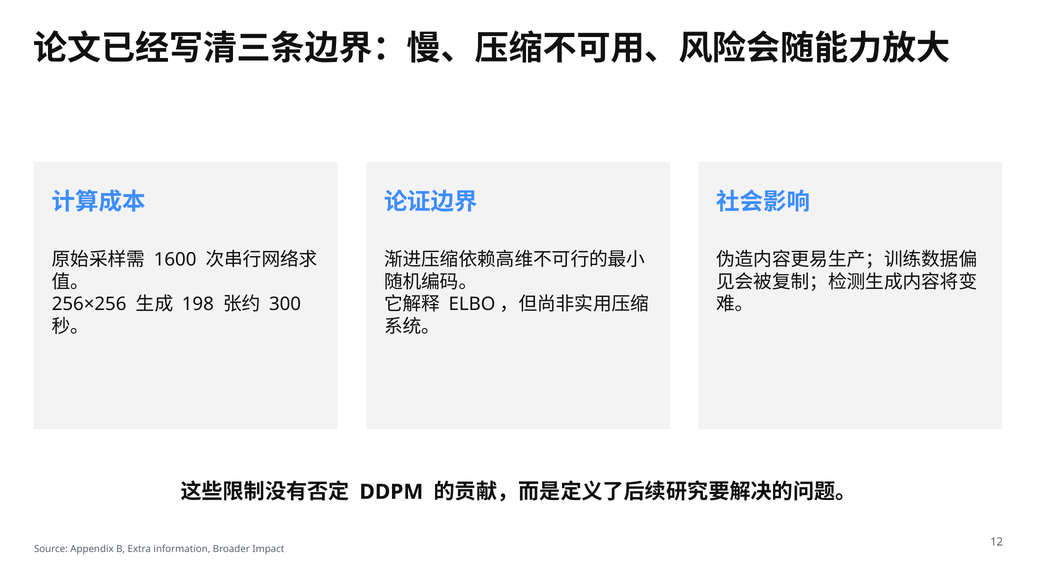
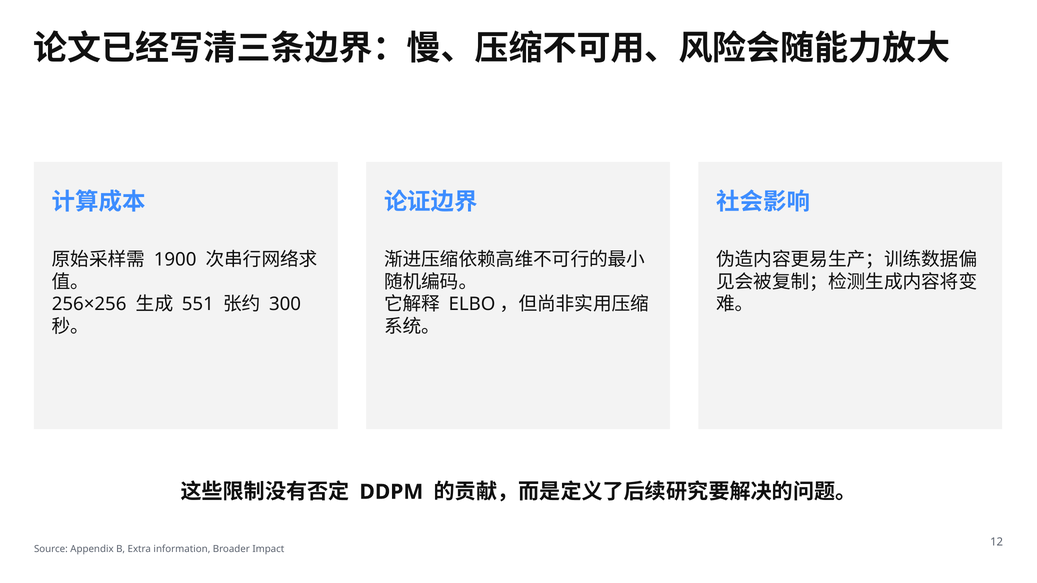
1600: 1600 -> 1900
198: 198 -> 551
